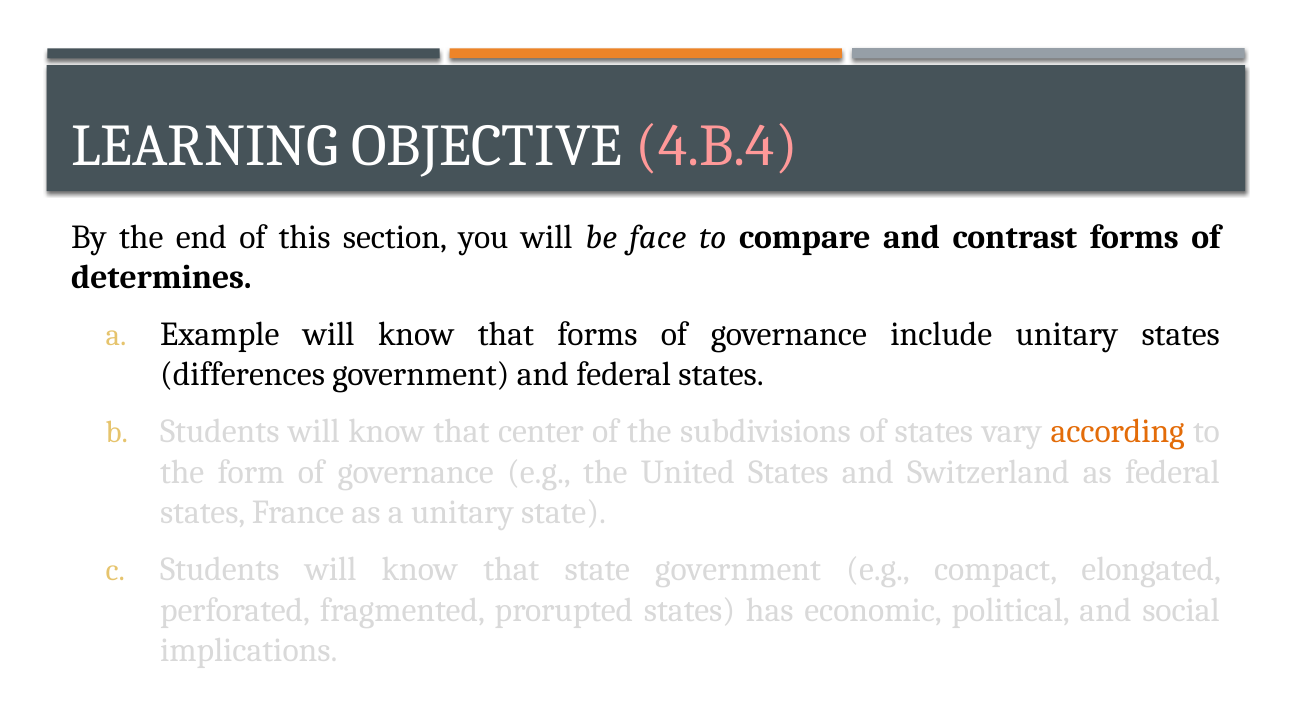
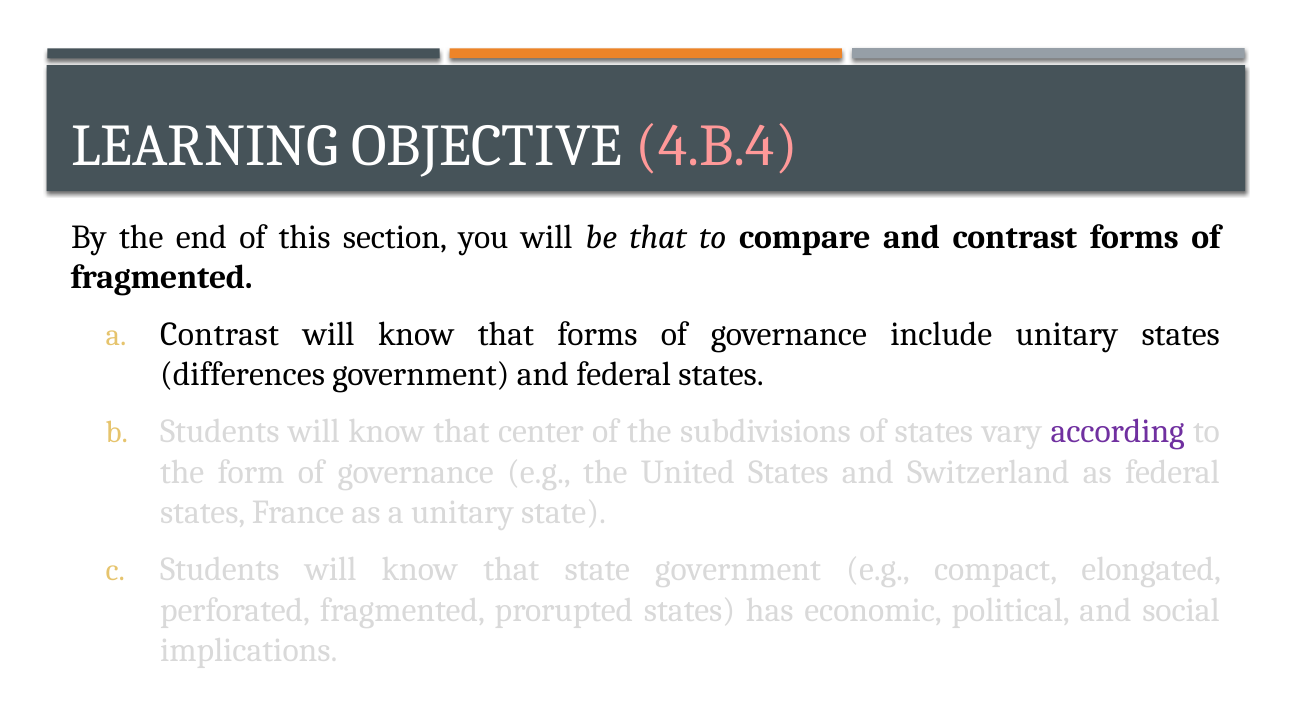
be face: face -> that
determines at (161, 277): determines -> fragmented
a Example: Example -> Contrast
according colour: orange -> purple
